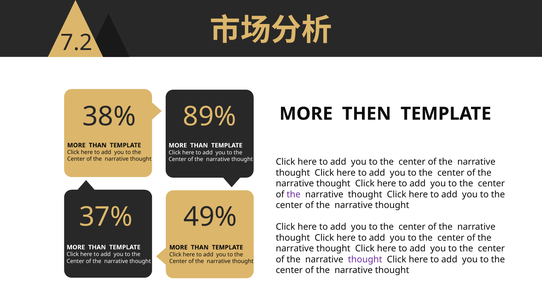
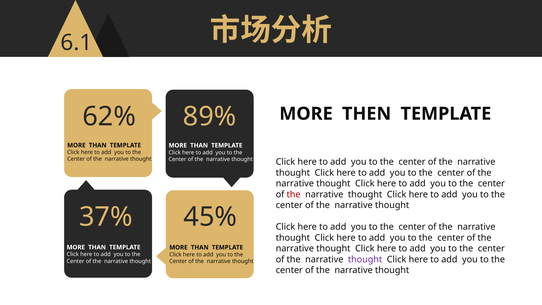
7.2: 7.2 -> 6.1
38%: 38% -> 62%
the at (294, 194) colour: purple -> red
49%: 49% -> 45%
